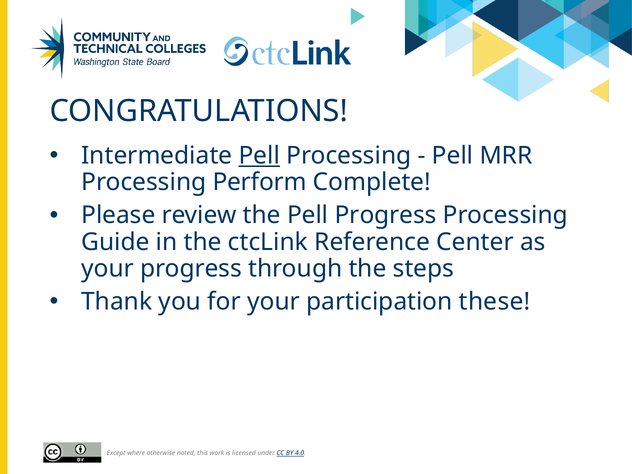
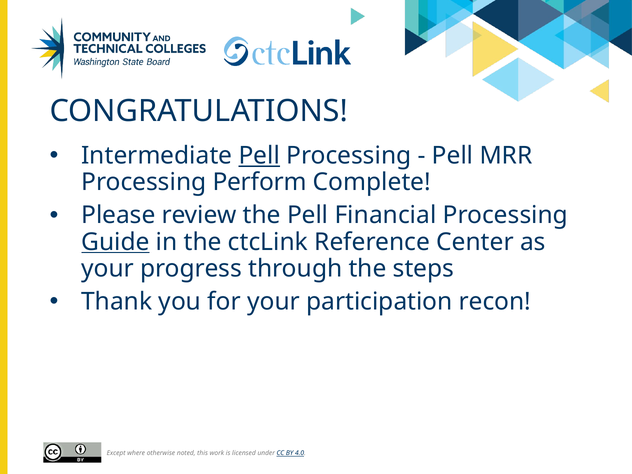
Pell Progress: Progress -> Financial
Guide underline: none -> present
these: these -> recon
